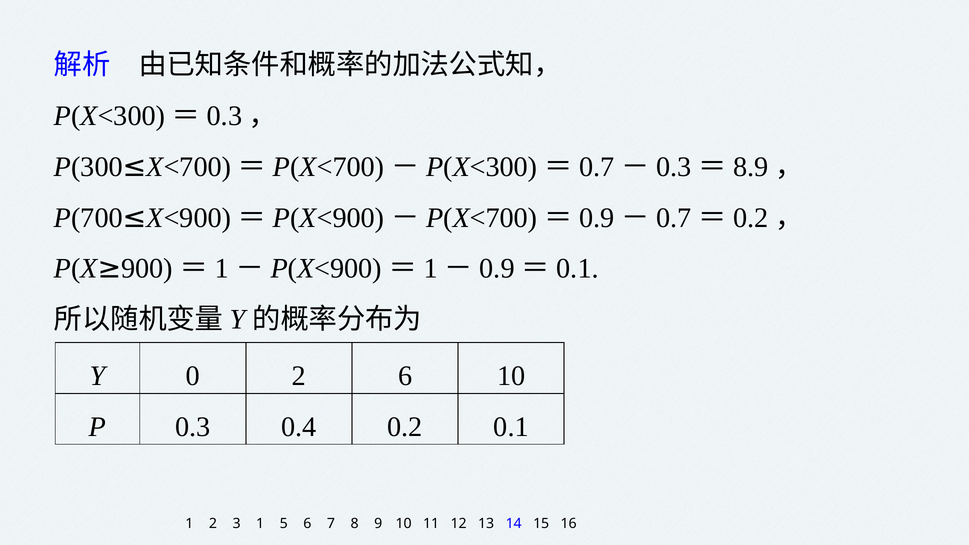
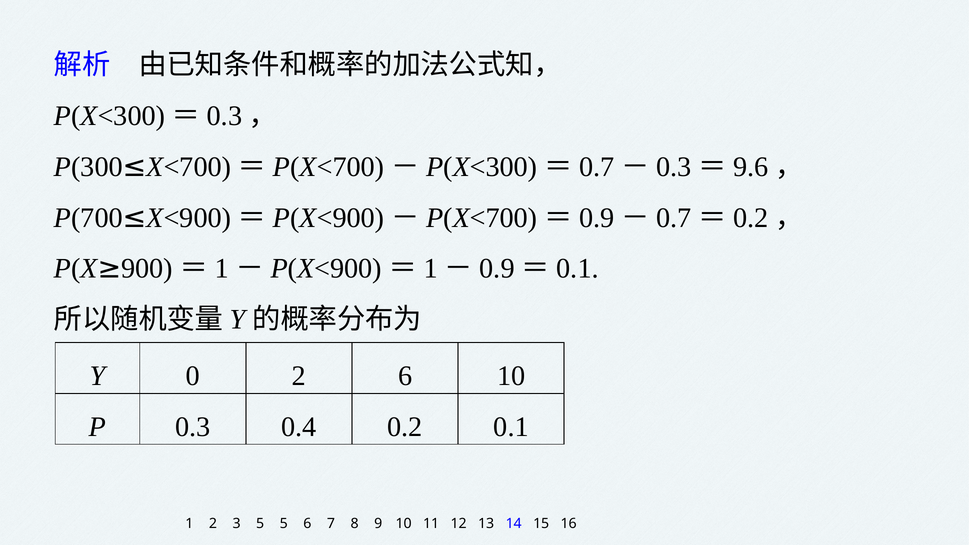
8.9: 8.9 -> 9.6
3 1: 1 -> 5
